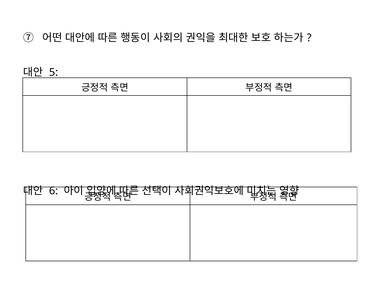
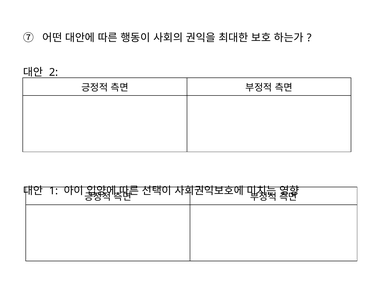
5: 5 -> 2
6: 6 -> 1
